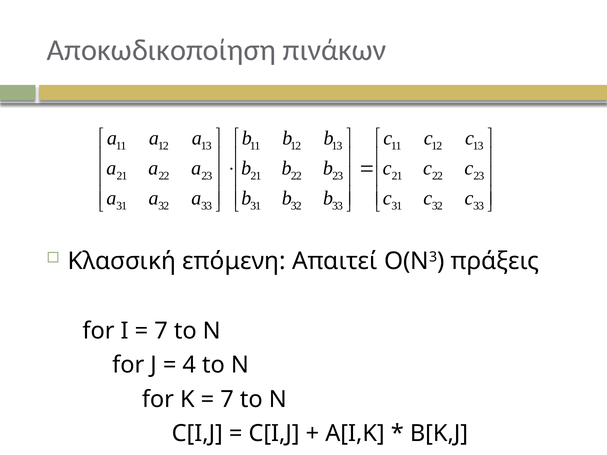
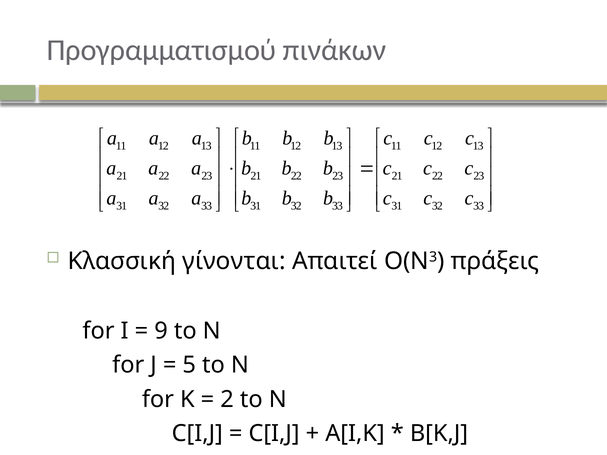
Αποκωδικοποίηση: Αποκωδικοποίηση -> Προγραμματισμού
επόμενη: επόμενη -> γίνονται
7 at (161, 331): 7 -> 9
4: 4 -> 5
7 at (227, 399): 7 -> 2
